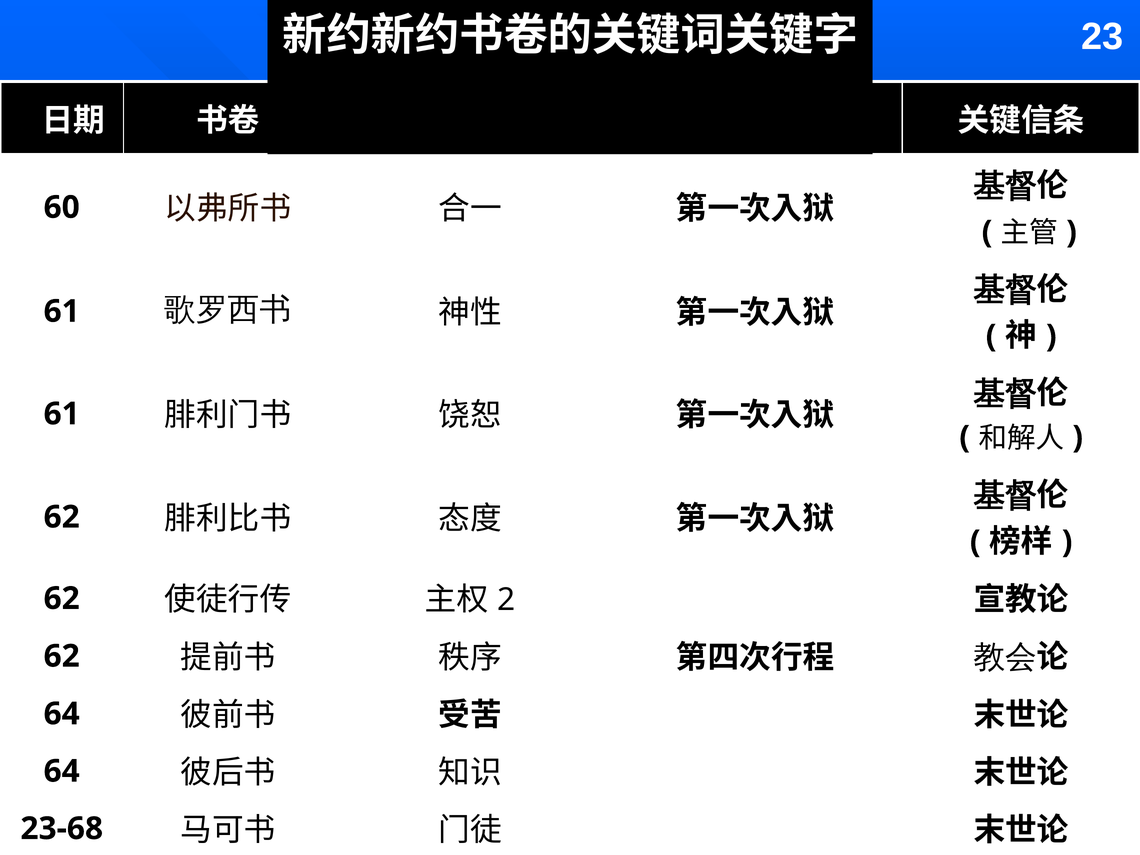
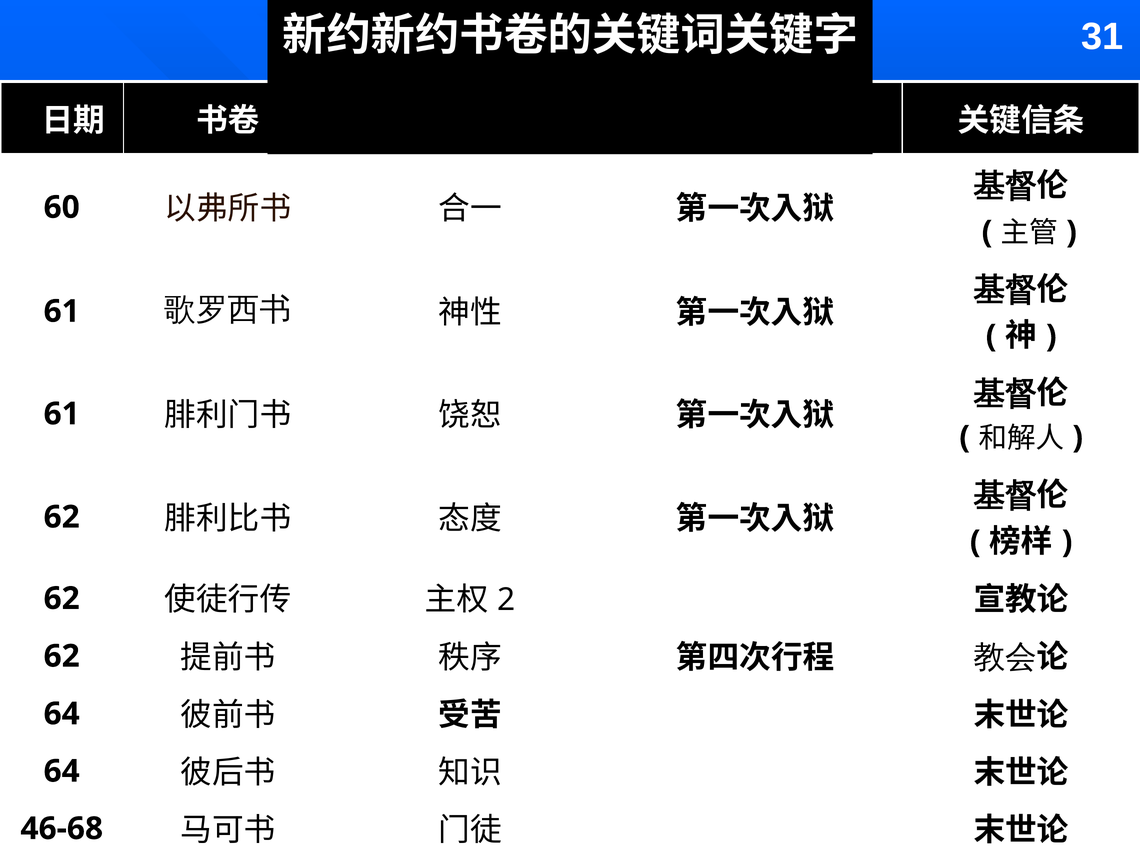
23: 23 -> 31
23-68: 23-68 -> 46-68
